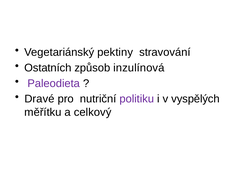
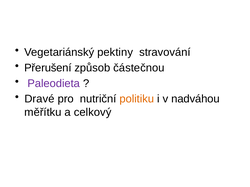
Ostatních: Ostatních -> Přerušení
inzulínová: inzulínová -> částečnou
politiku colour: purple -> orange
vyspělých: vyspělých -> nadváhou
